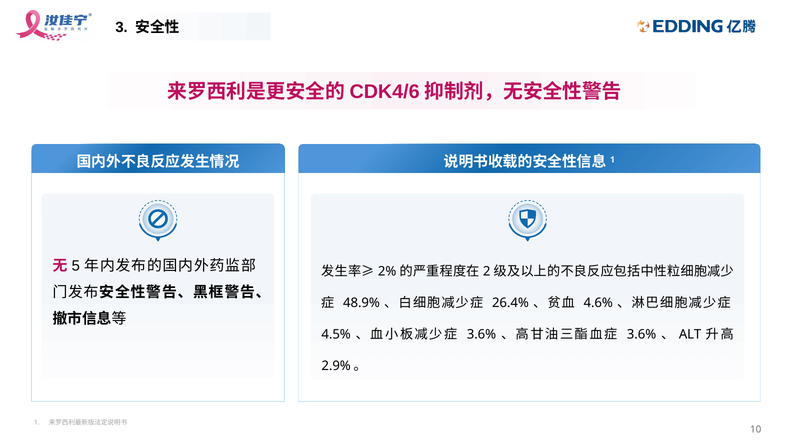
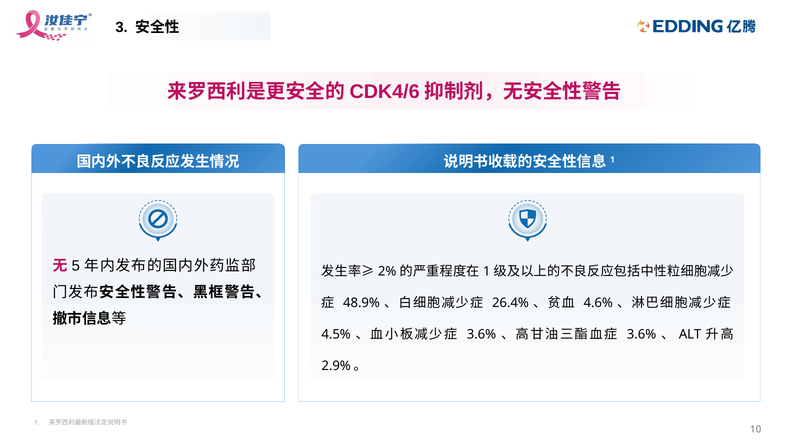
2 at (487, 271): 2 -> 1
